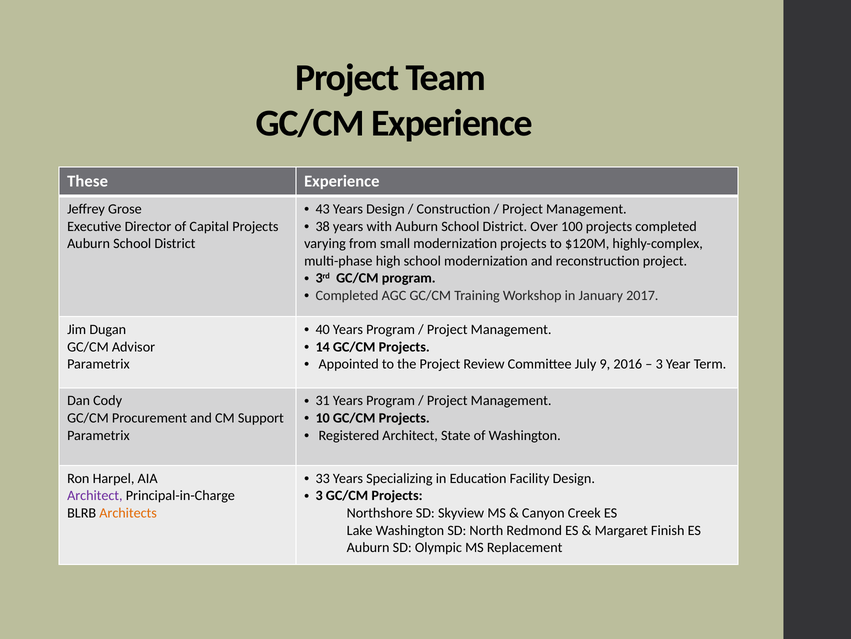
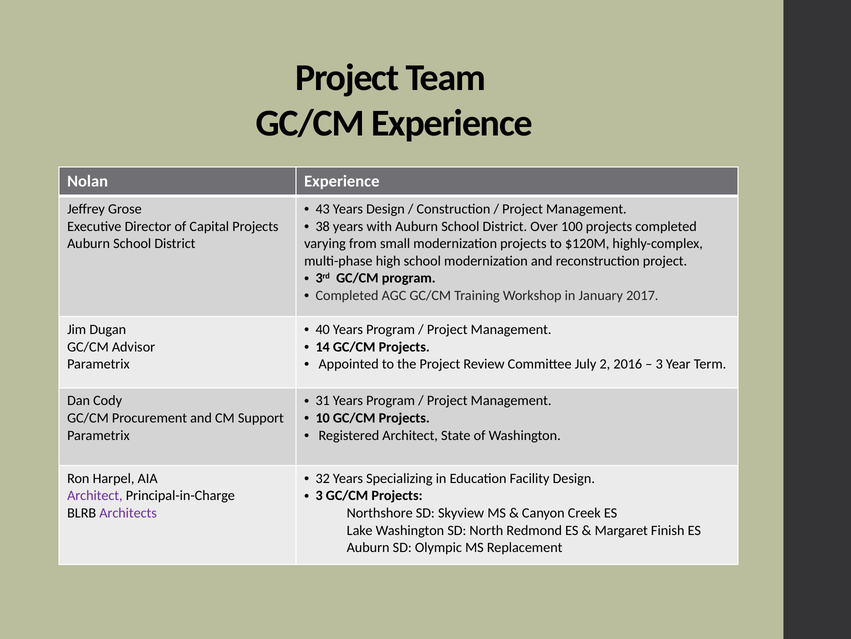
These: These -> Nolan
9: 9 -> 2
33: 33 -> 32
Architects colour: orange -> purple
